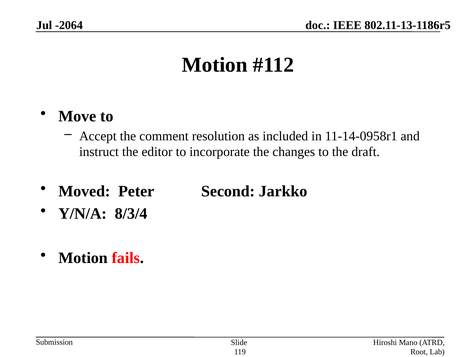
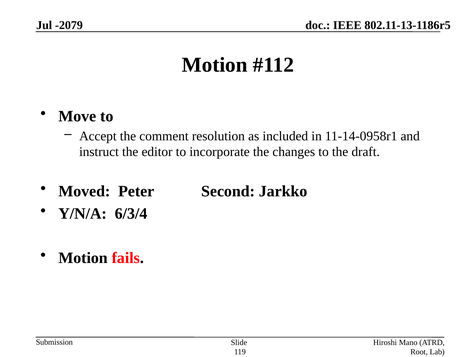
-2064: -2064 -> -2079
8/3/4: 8/3/4 -> 6/3/4
